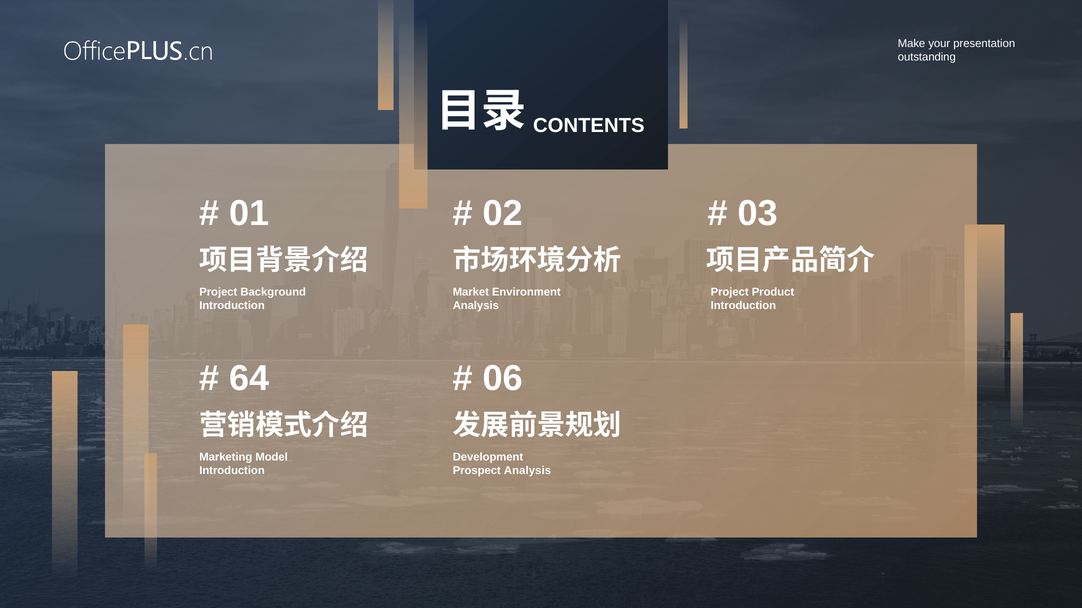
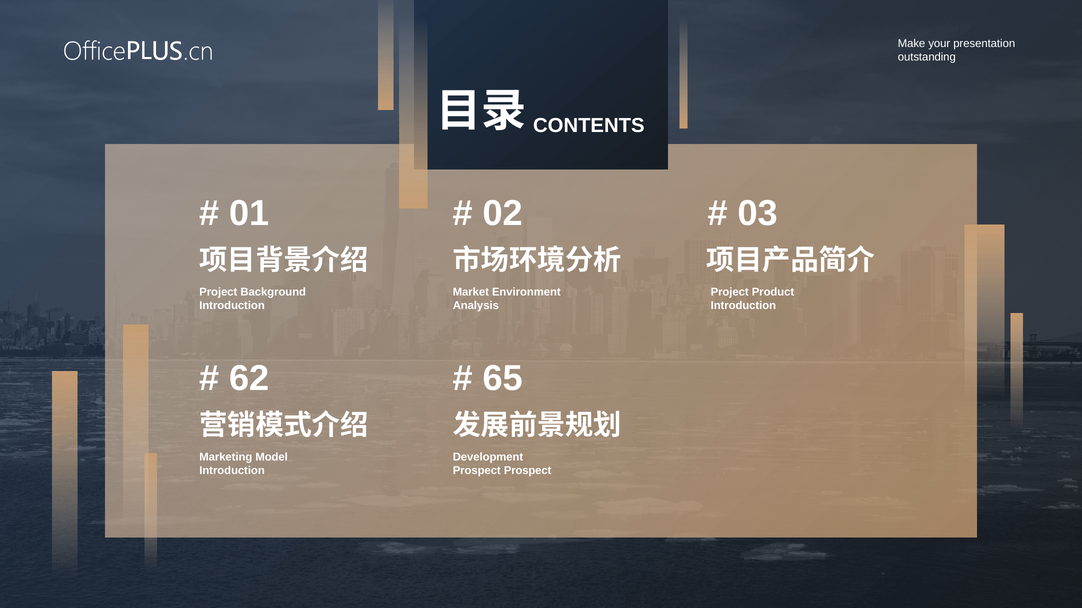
64: 64 -> 62
06: 06 -> 65
Prospect Analysis: Analysis -> Prospect
